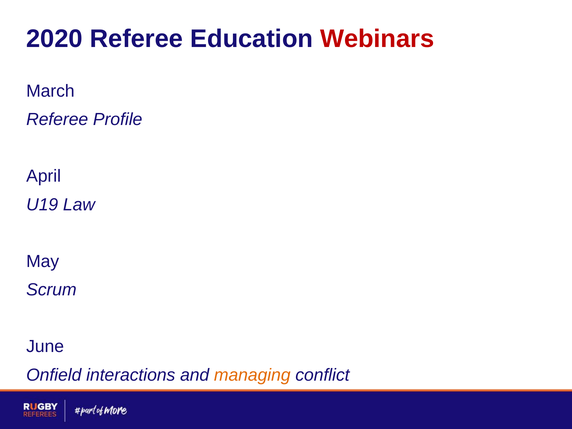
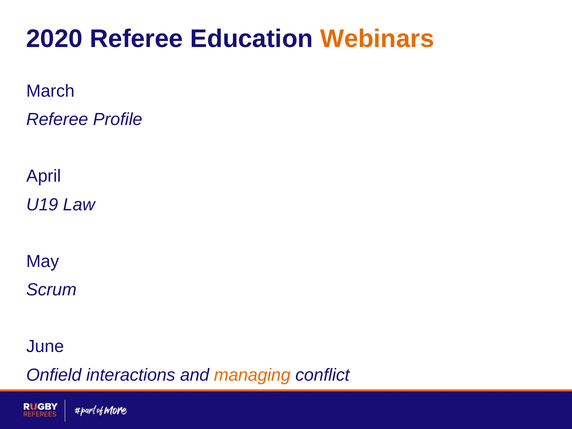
Webinars colour: red -> orange
